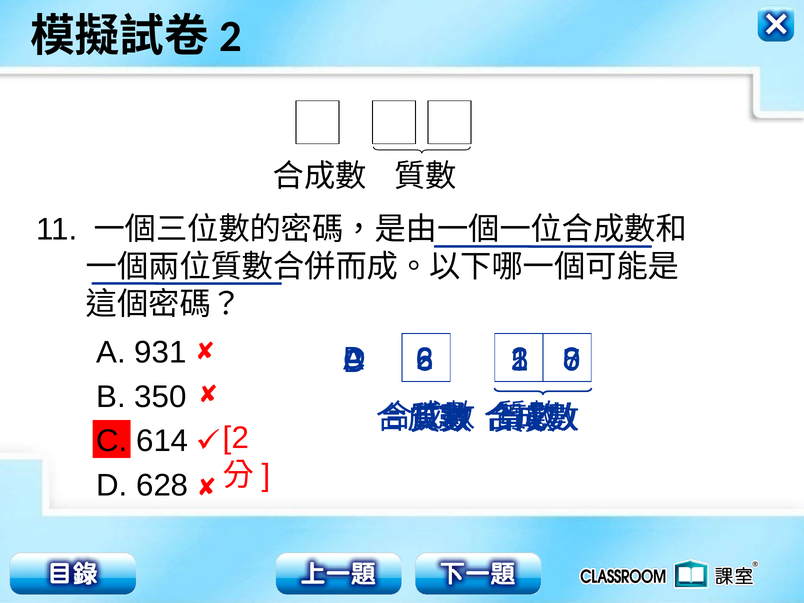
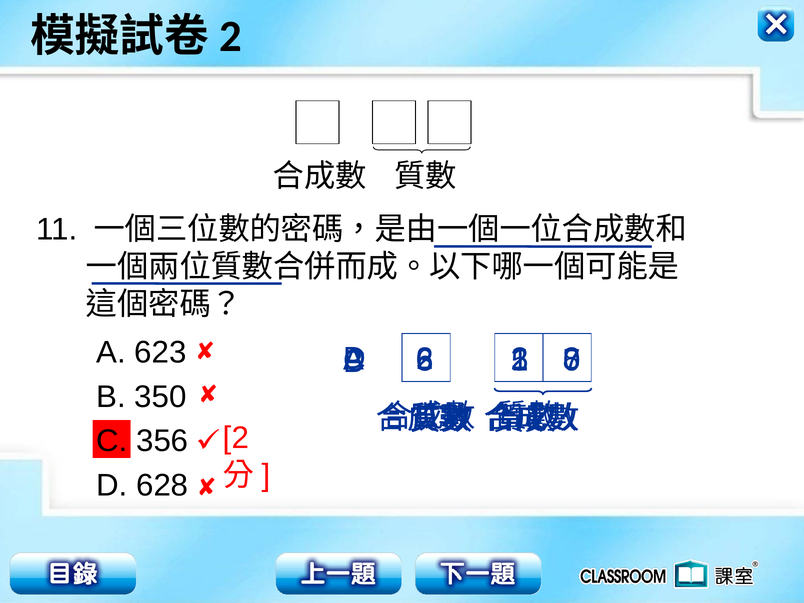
931: 931 -> 623
614: 614 -> 356
